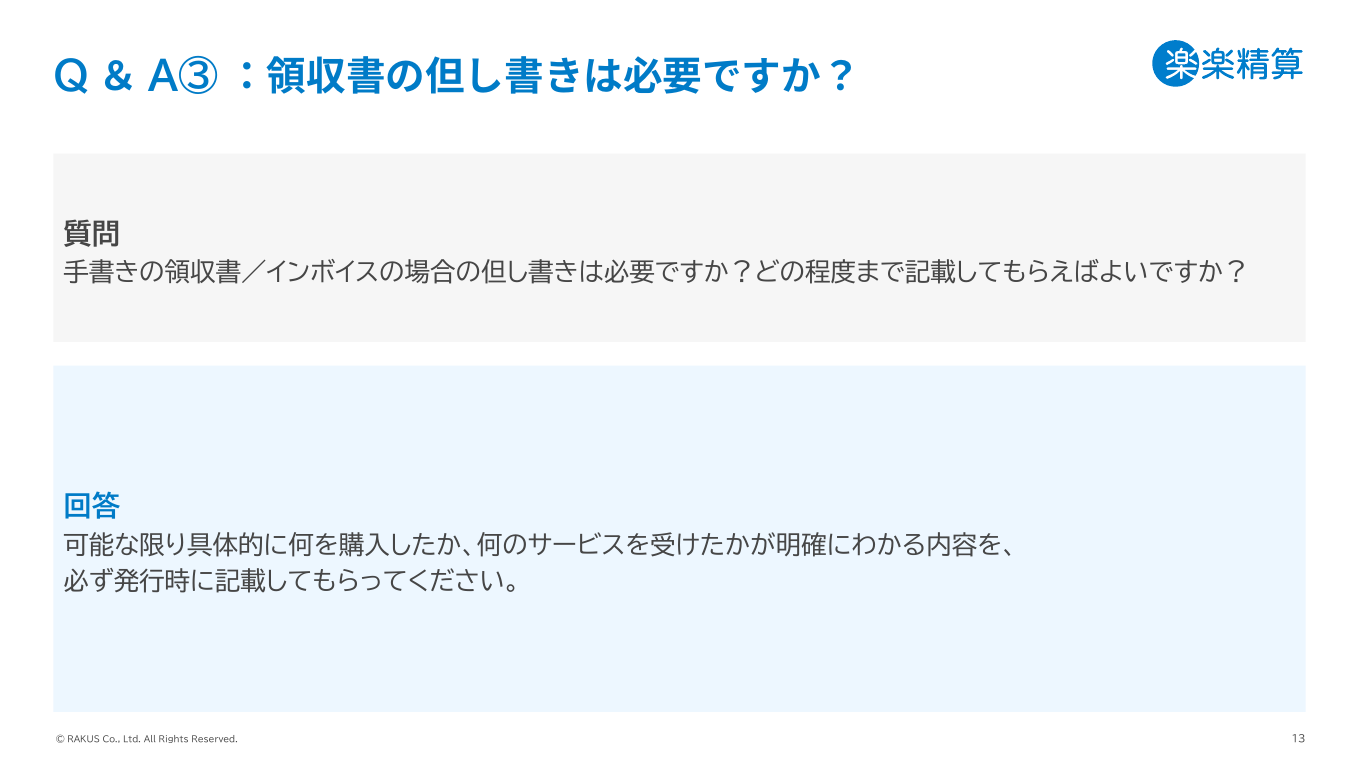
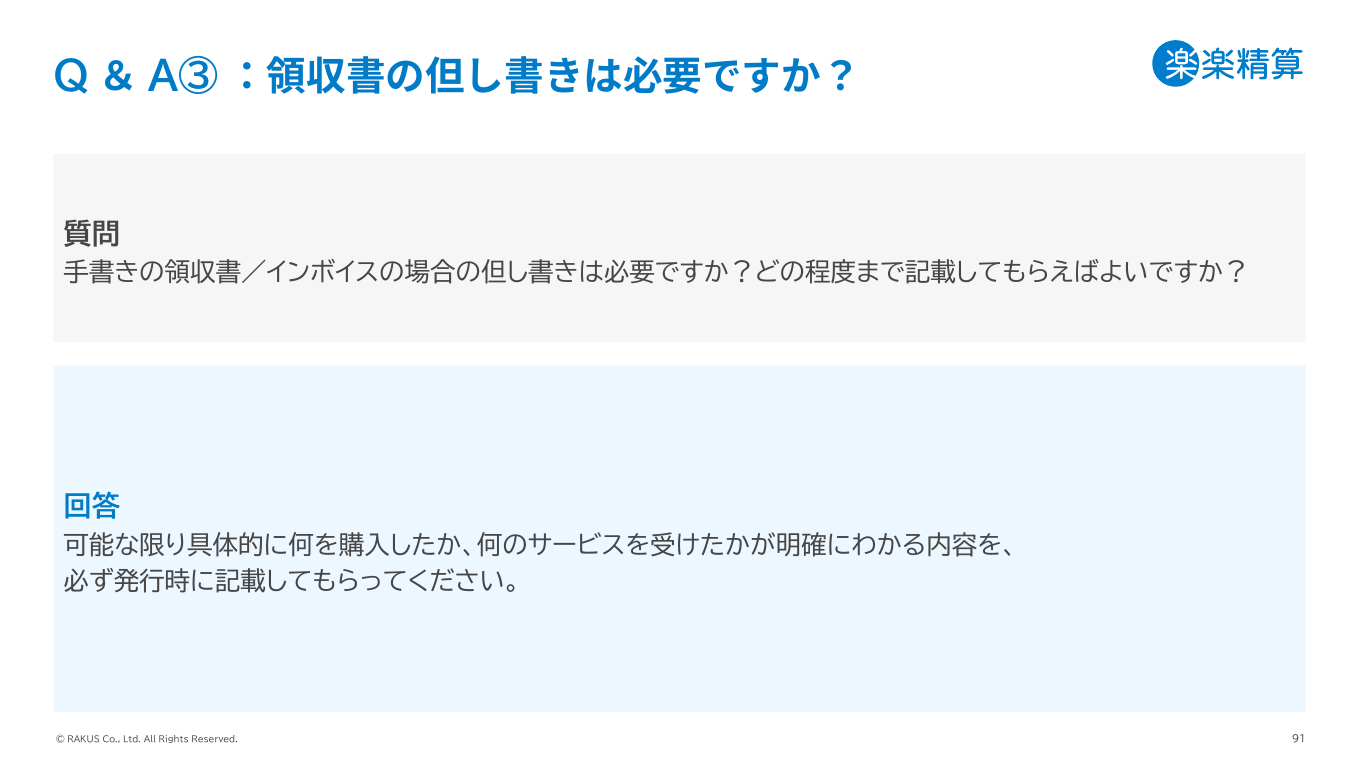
13: 13 -> 91
